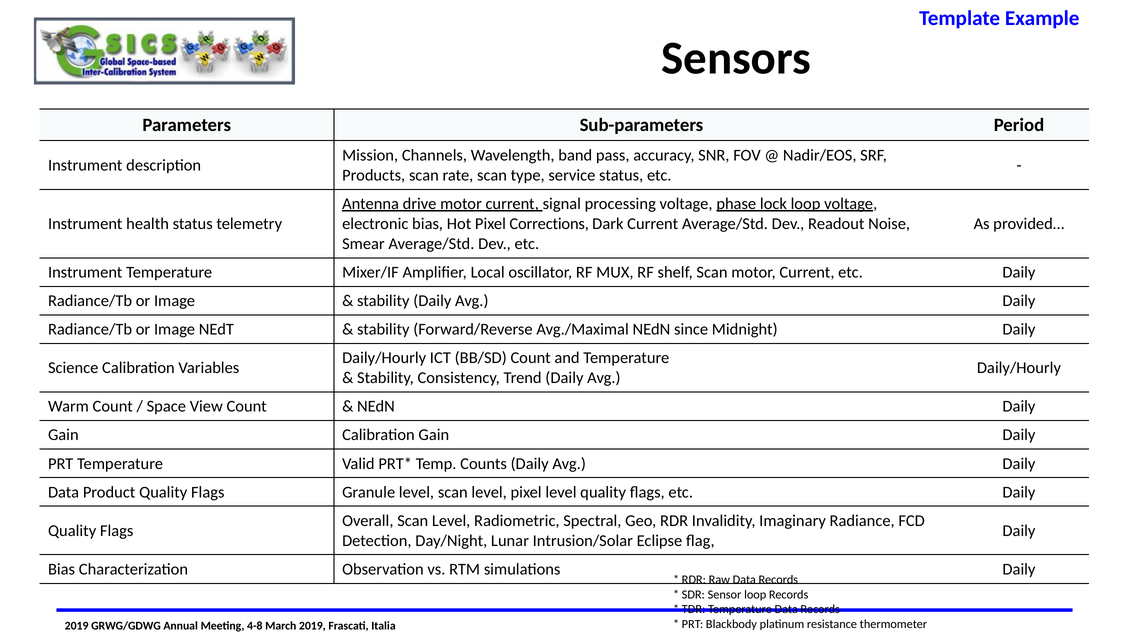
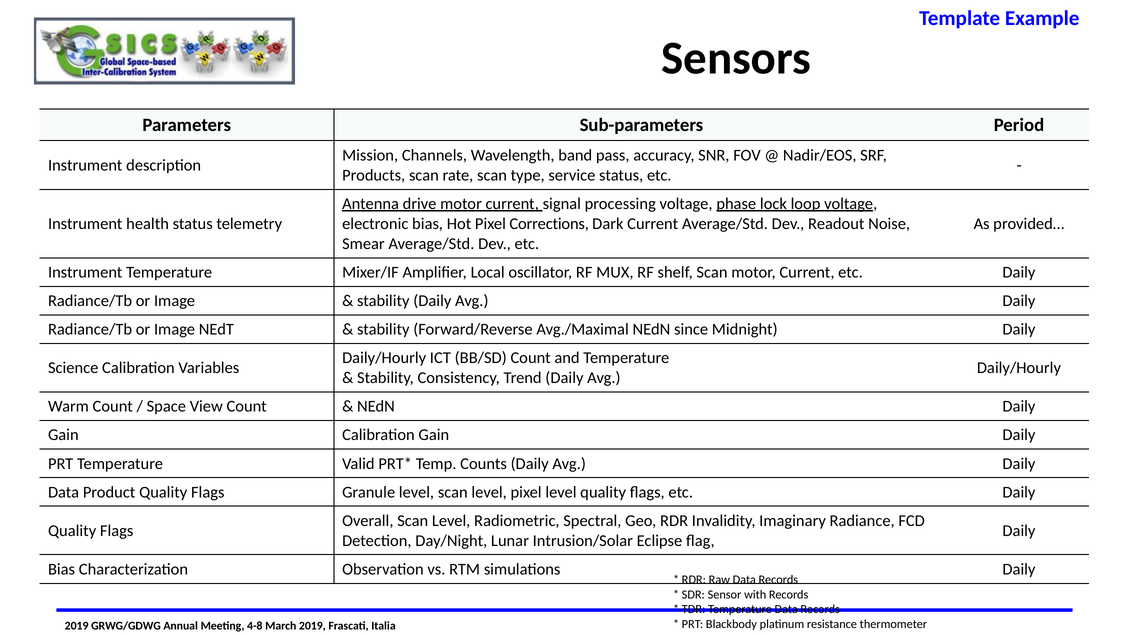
Sensor loop: loop -> with
